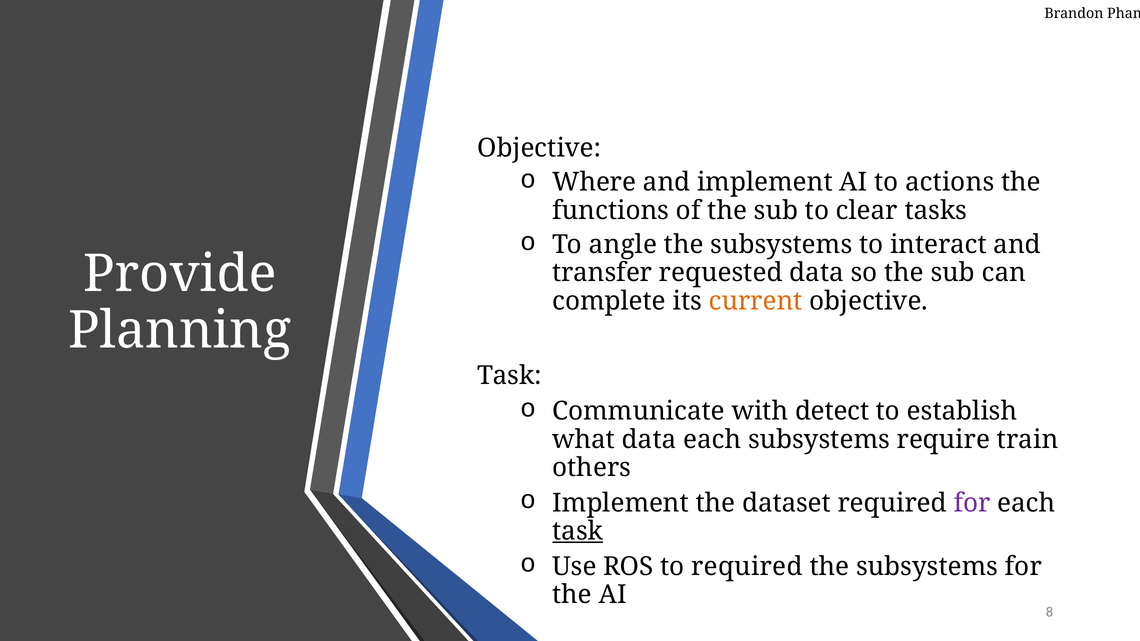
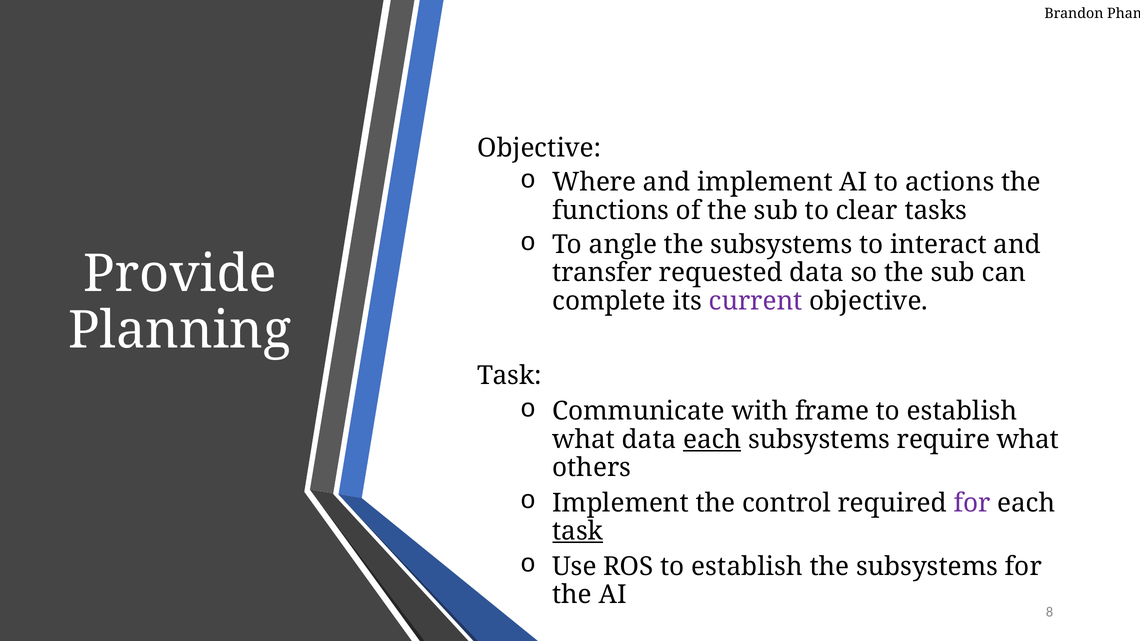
current colour: orange -> purple
detect: detect -> frame
each at (712, 440) underline: none -> present
require train: train -> what
dataset: dataset -> control
ROS to required: required -> establish
